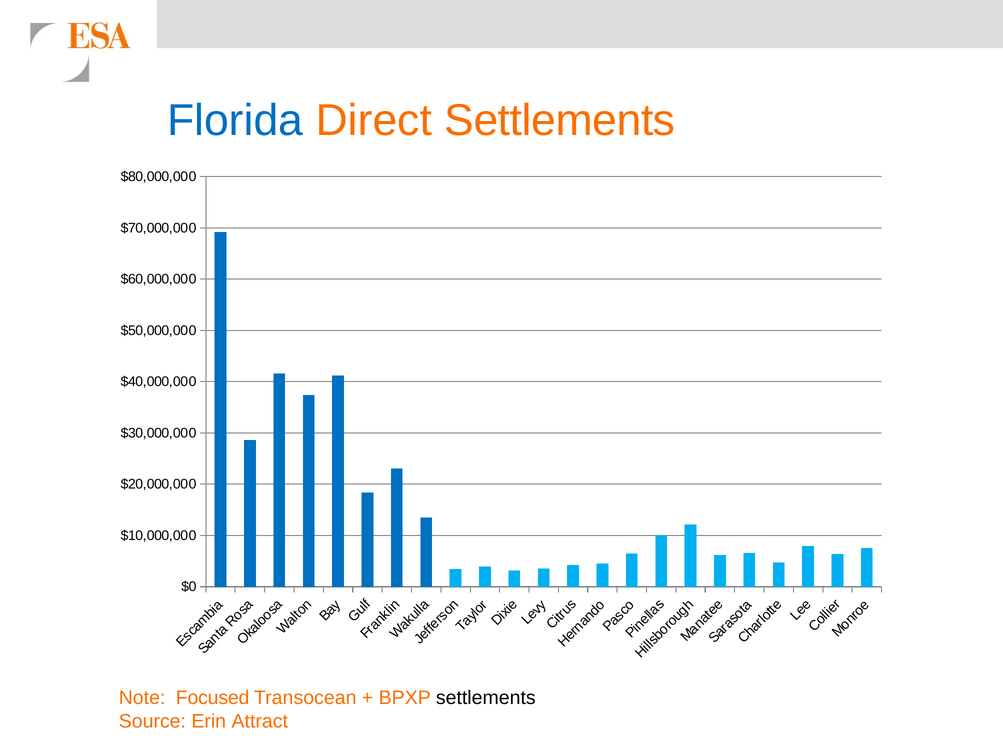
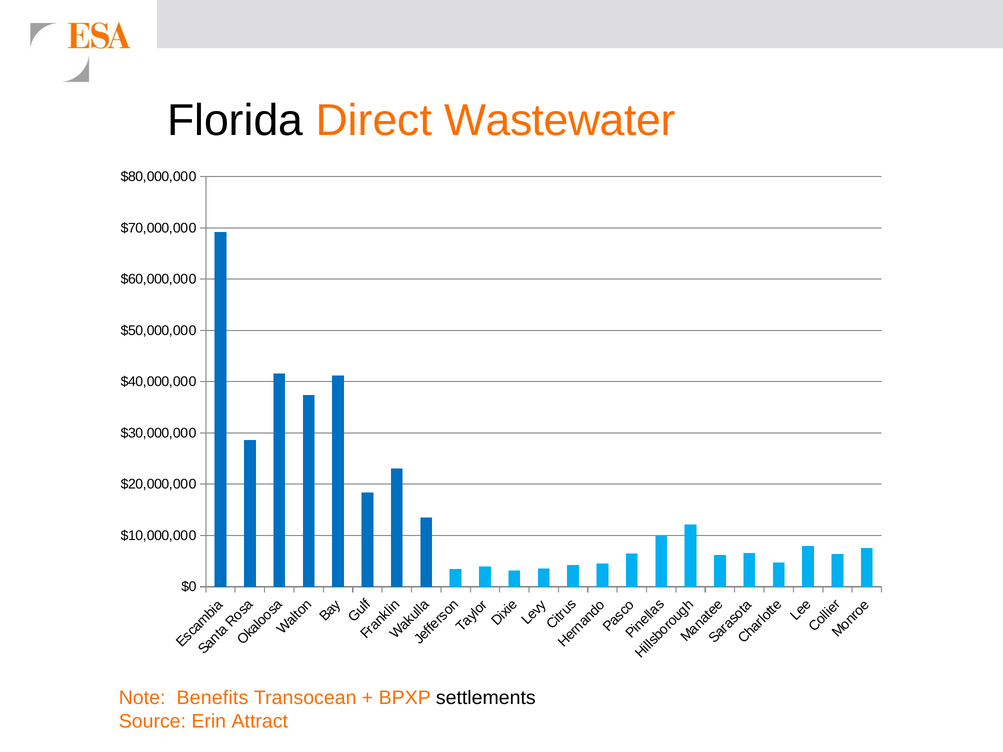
Florida colour: blue -> black
Direct Settlements: Settlements -> Wastewater
Focused: Focused -> Benefits
